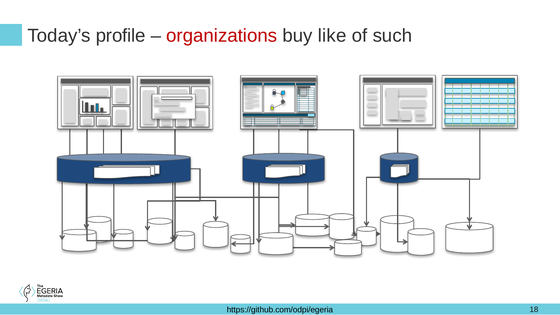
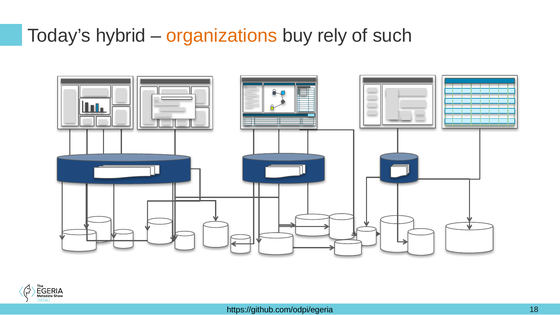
profile: profile -> hybrid
organizations colour: red -> orange
like: like -> rely
